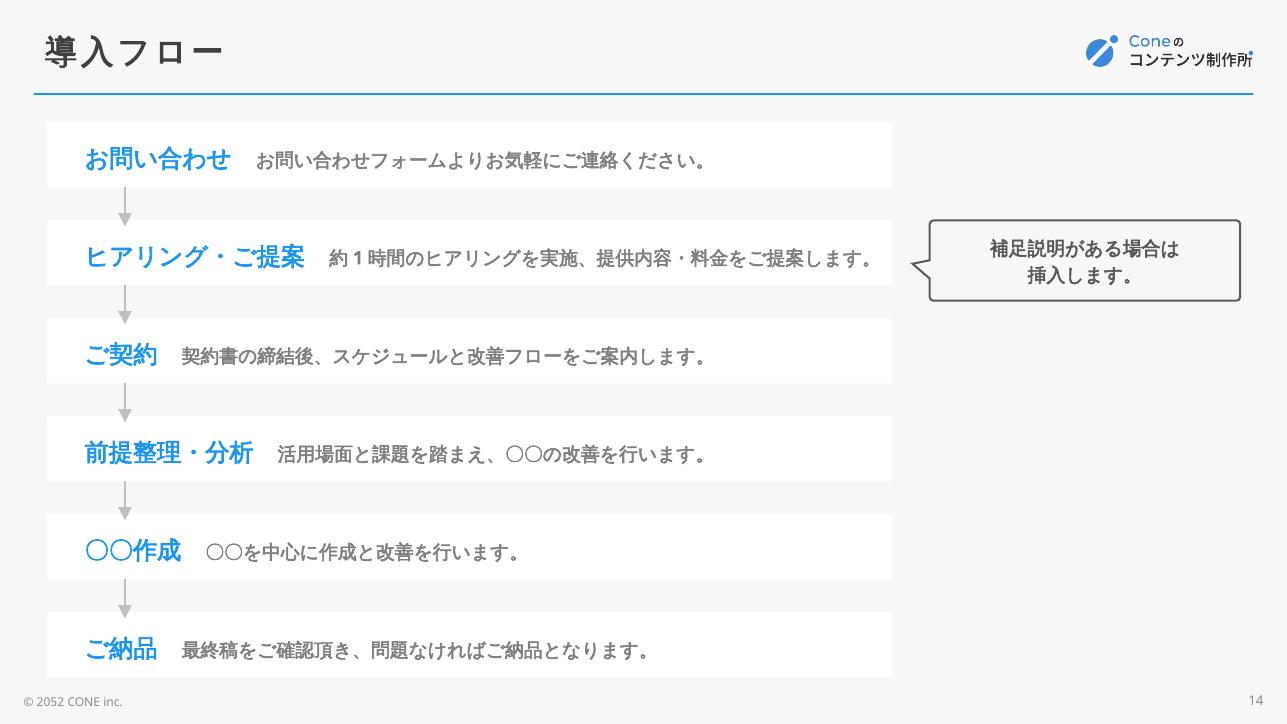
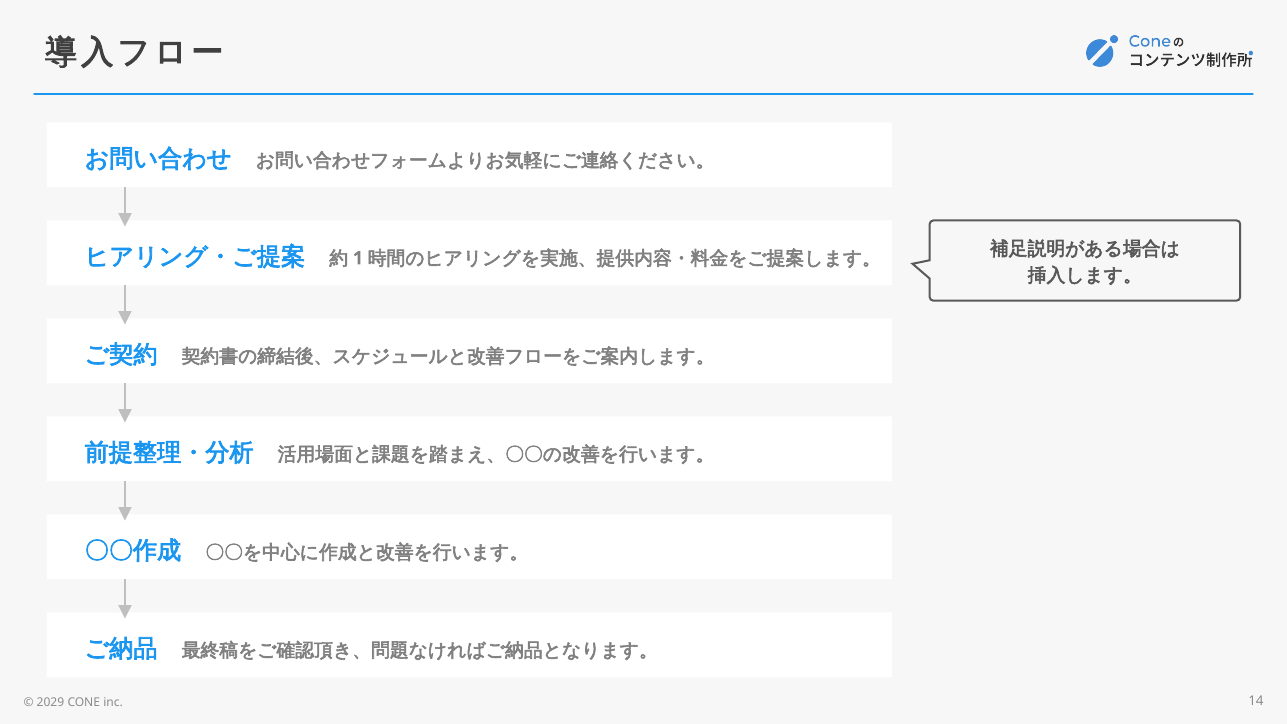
2052: 2052 -> 2029
